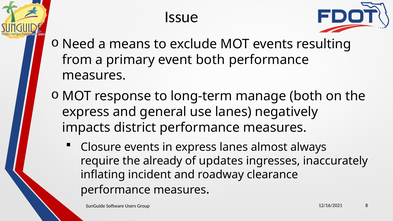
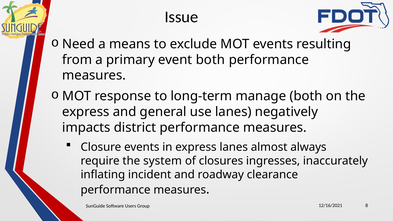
already: already -> system
updates: updates -> closures
